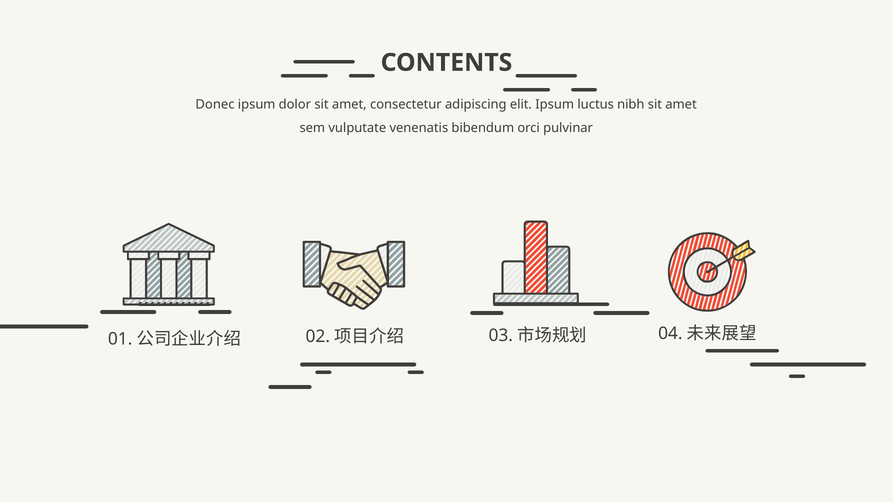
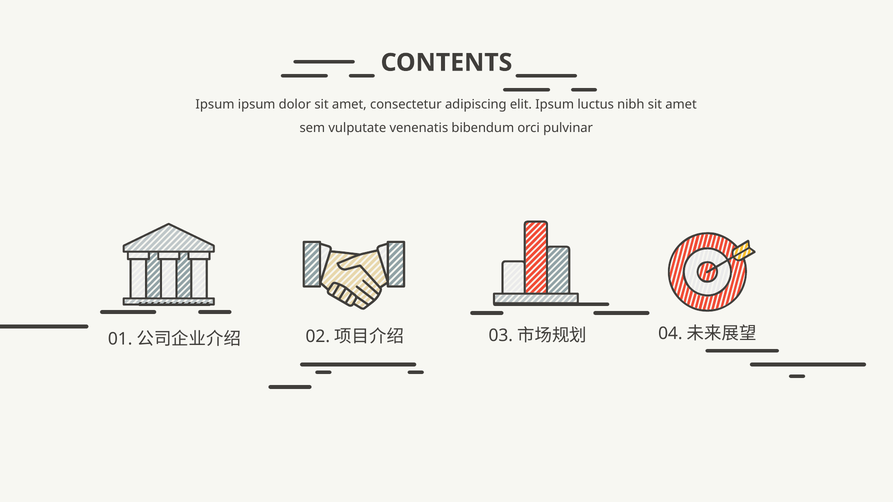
Donec at (215, 105): Donec -> Ipsum
